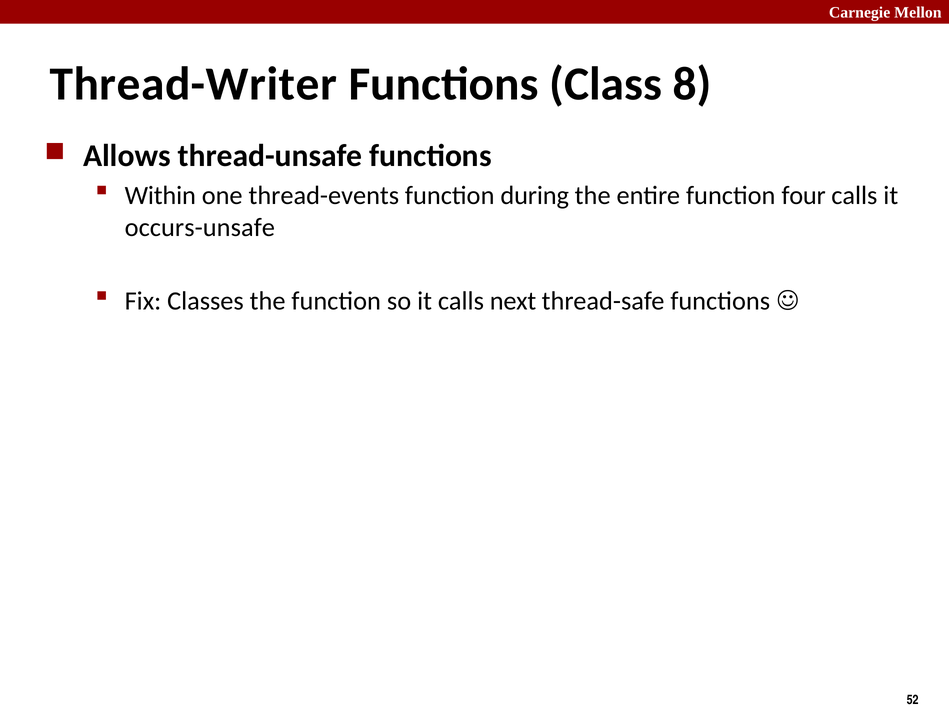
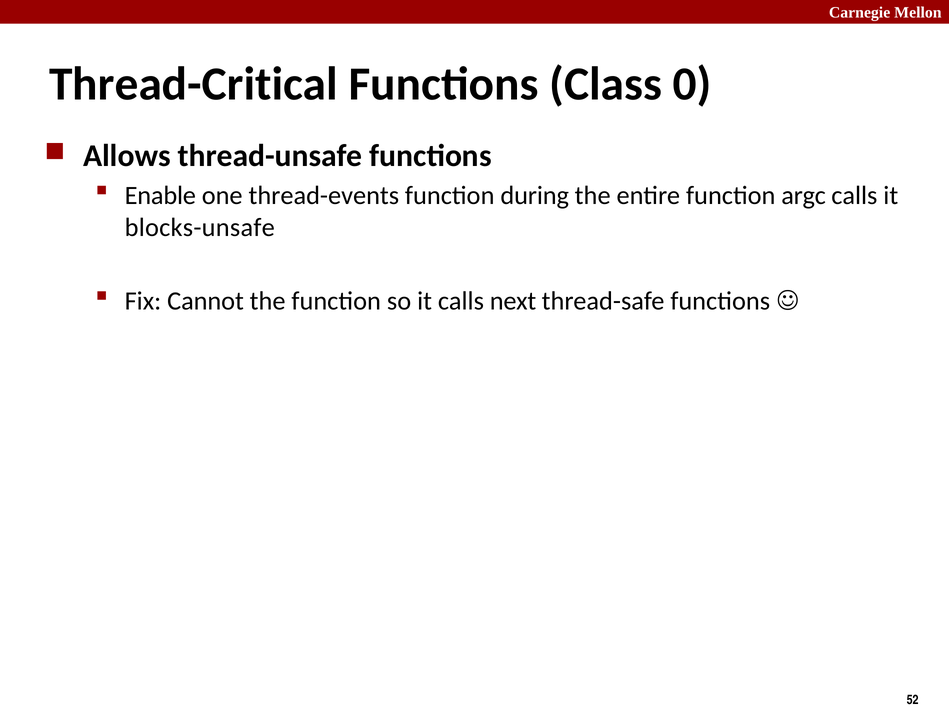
Thread-Writer: Thread-Writer -> Thread-Critical
8: 8 -> 0
Within: Within -> Enable
four: four -> argc
occurs-unsafe: occurs-unsafe -> blocks-unsafe
Classes: Classes -> Cannot
